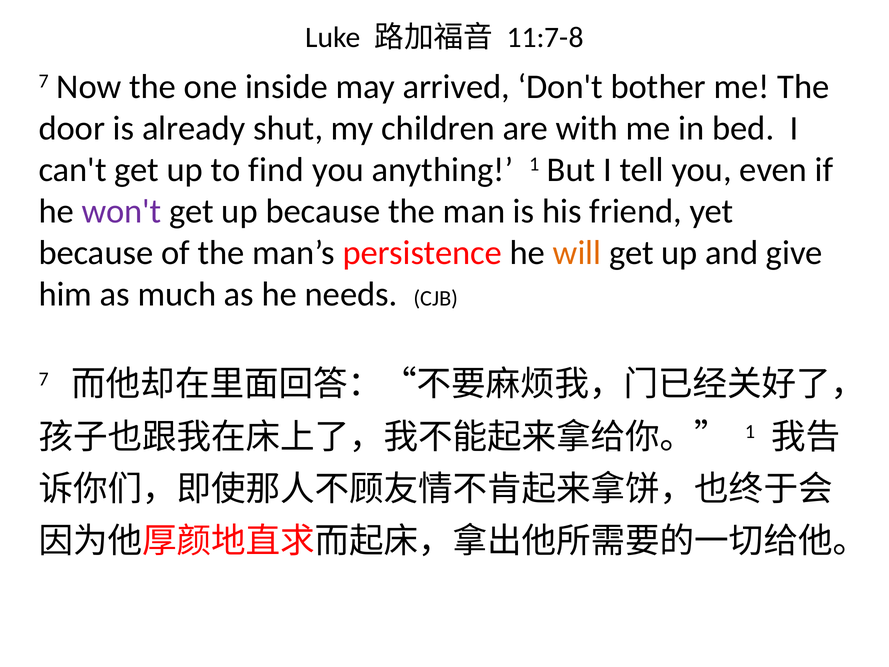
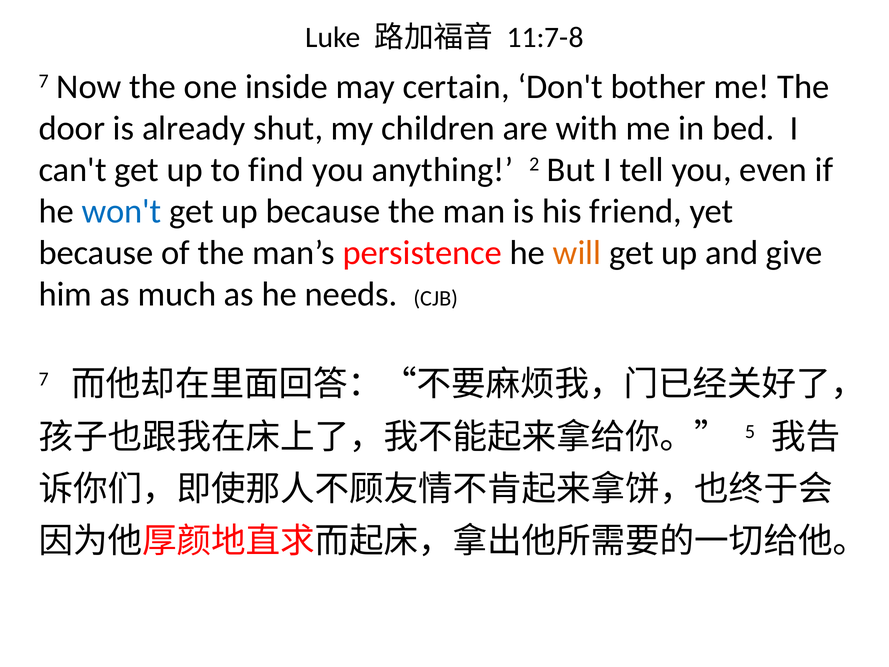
arrived: arrived -> certain
anything 1: 1 -> 2
won't colour: purple -> blue
1 at (750, 432): 1 -> 5
